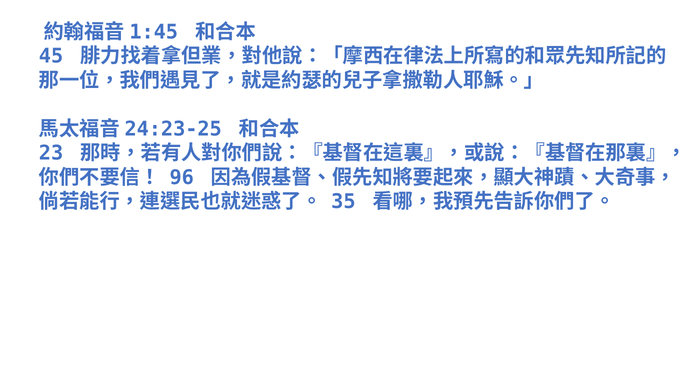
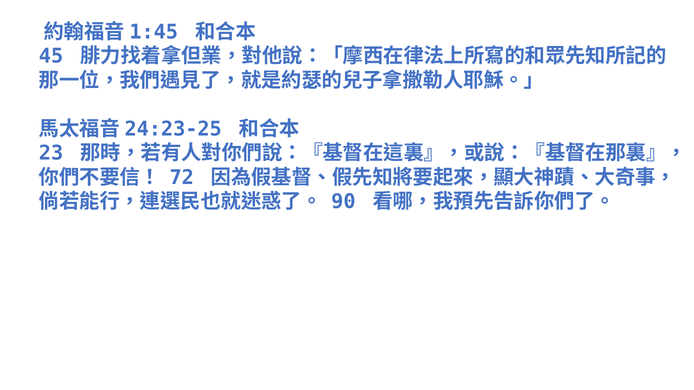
96: 96 -> 72
35: 35 -> 90
